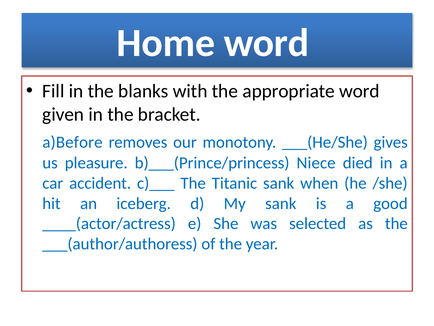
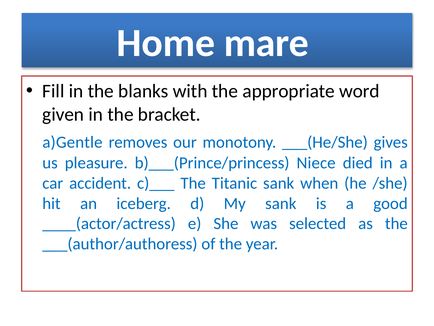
Home word: word -> mare
a)Before: a)Before -> a)Gentle
